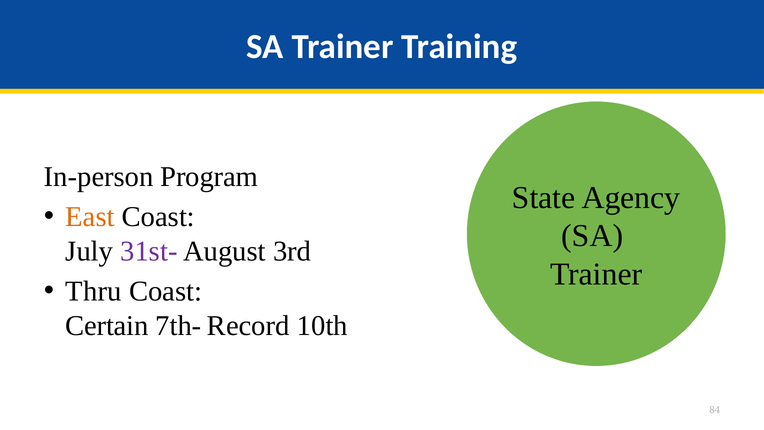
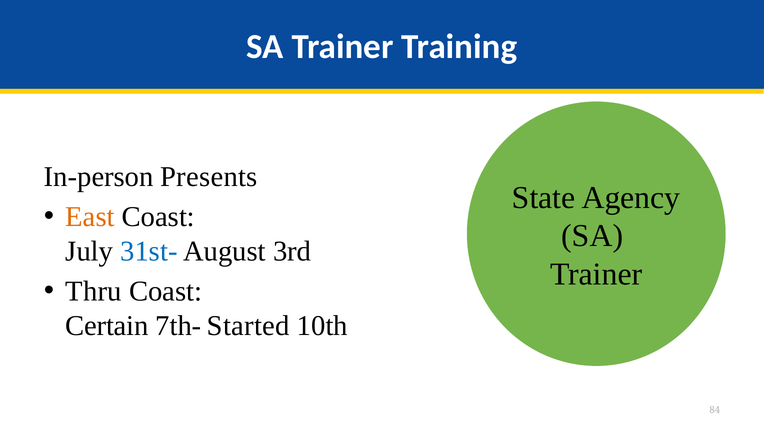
Program: Program -> Presents
31st- colour: purple -> blue
Record: Record -> Started
